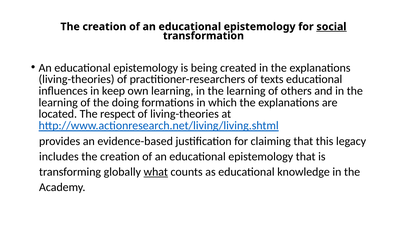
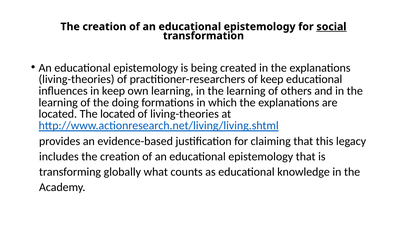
of texts: texts -> keep
The respect: respect -> located
what underline: present -> none
